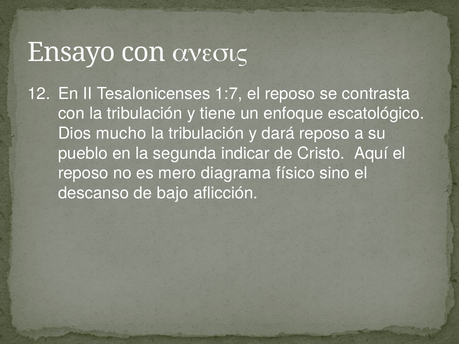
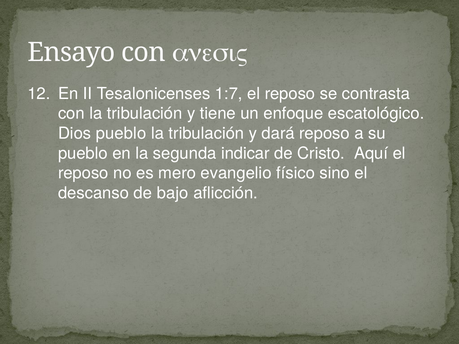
Dios mucho: mucho -> pueblo
diagrama: diagrama -> evangelio
